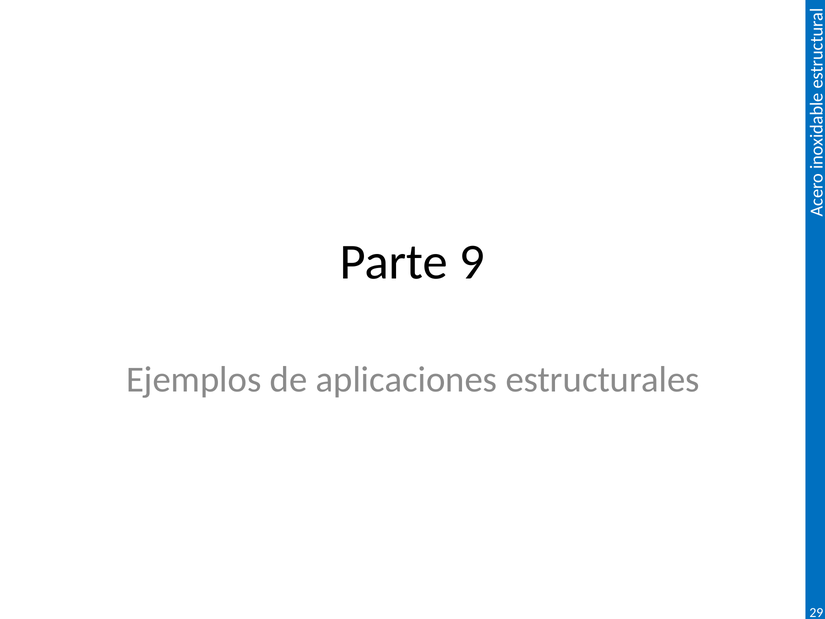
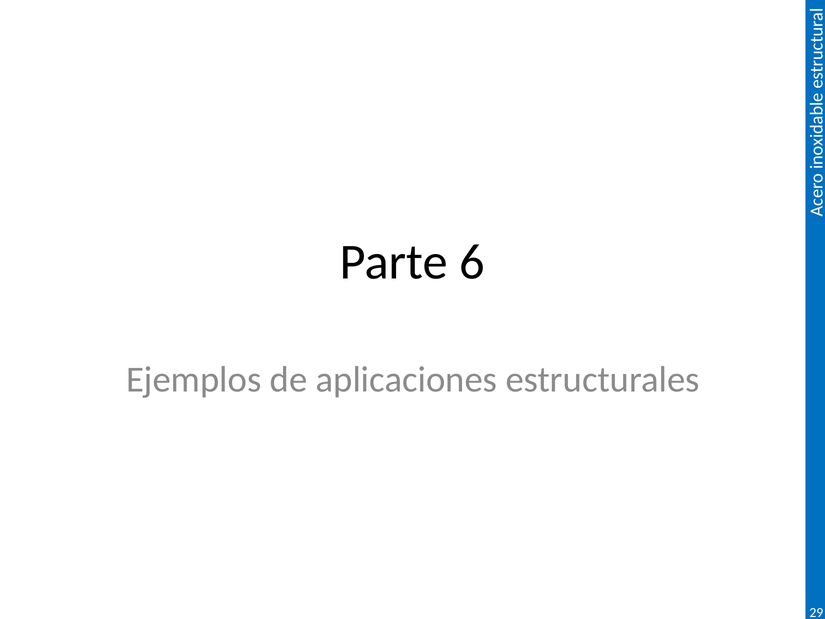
9: 9 -> 6
